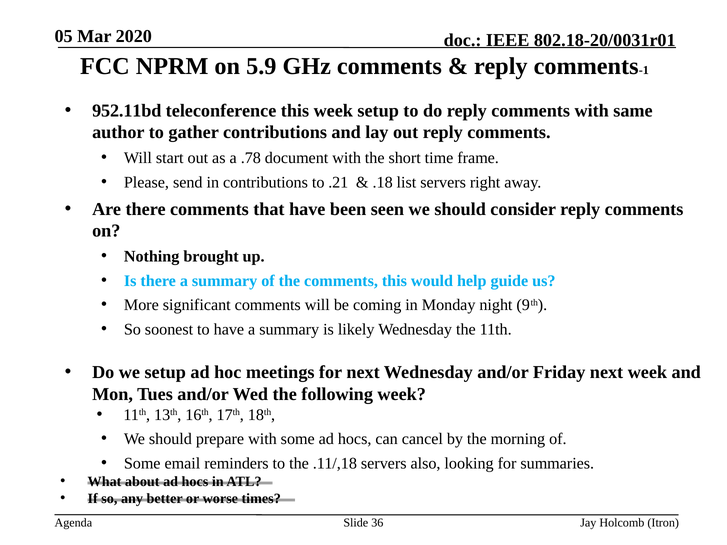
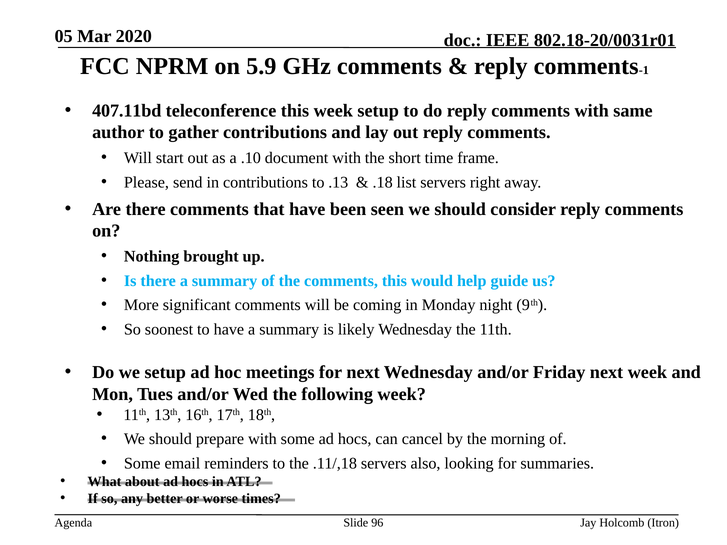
952.11bd: 952.11bd -> 407.11bd
.78: .78 -> .10
.21: .21 -> .13
36: 36 -> 96
